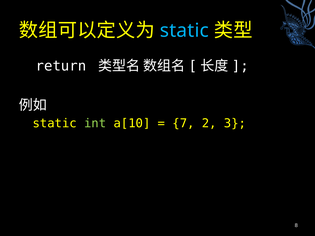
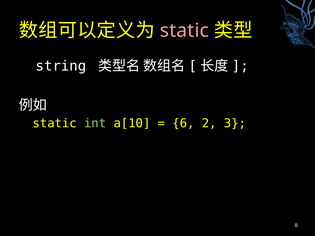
static at (184, 30) colour: light blue -> pink
return: return -> string
7: 7 -> 6
